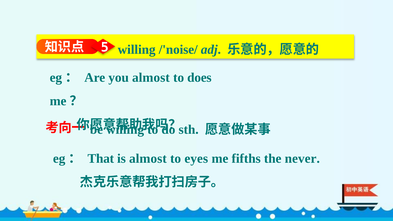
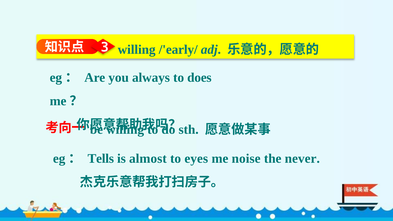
5: 5 -> 3
/'noise/: /'noise/ -> /'early/
you almost: almost -> always
That: That -> Tells
fifths: fifths -> noise
